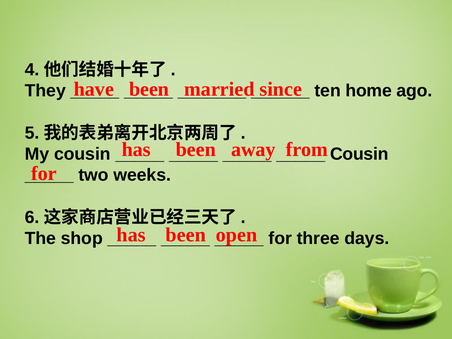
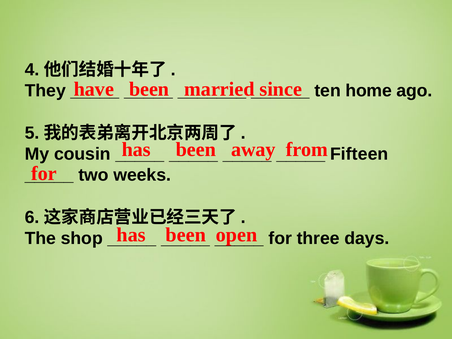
Cousin at (359, 154): Cousin -> Fifteen
